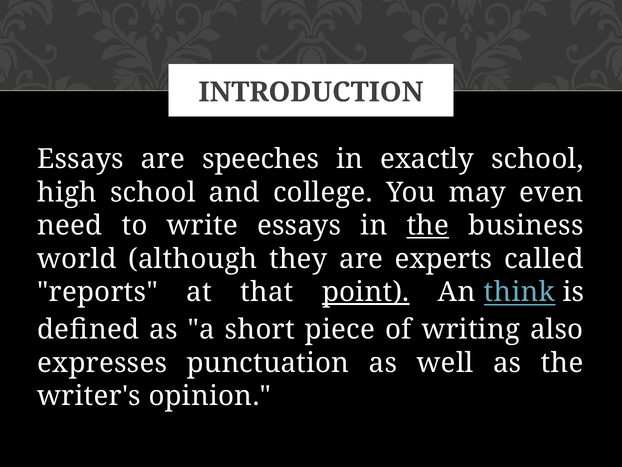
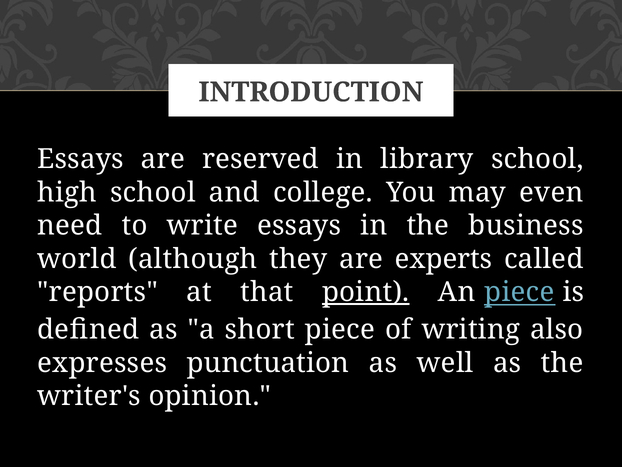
speeches: speeches -> reserved
exactly: exactly -> library
the at (428, 225) underline: present -> none
An think: think -> piece
